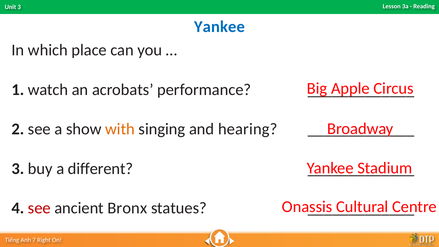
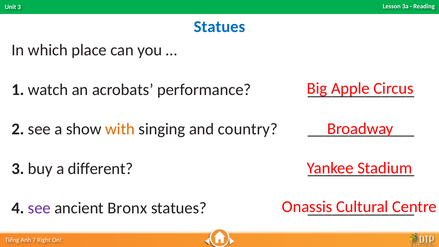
Yankee at (219, 27): Yankee -> Statues
hearing: hearing -> country
see at (39, 208) colour: red -> purple
